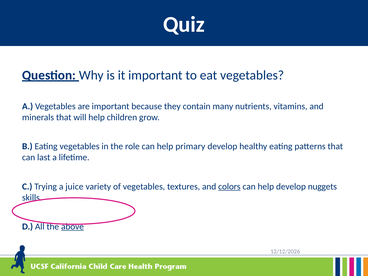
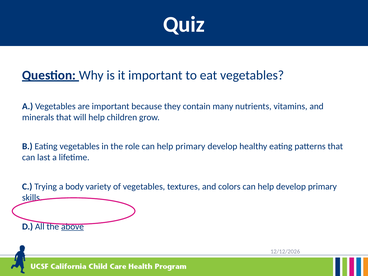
juice: juice -> body
colors underline: present -> none
develop nuggets: nuggets -> primary
